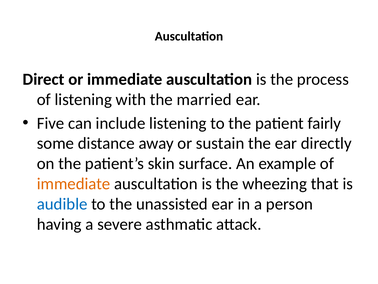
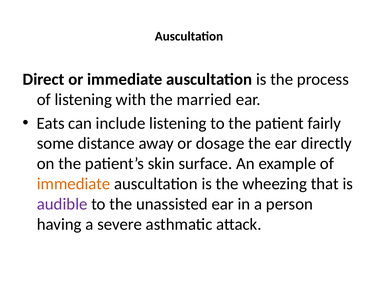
Five: Five -> Eats
sustain: sustain -> dosage
audible colour: blue -> purple
